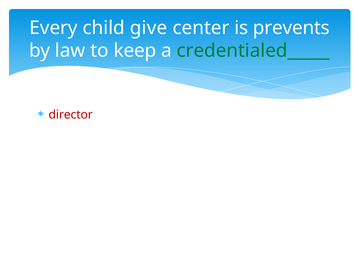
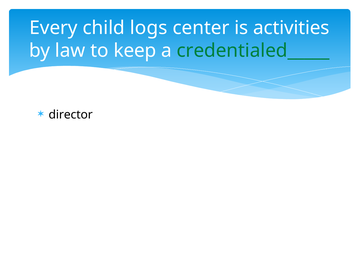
give: give -> logs
prevents: prevents -> activities
director colour: red -> black
